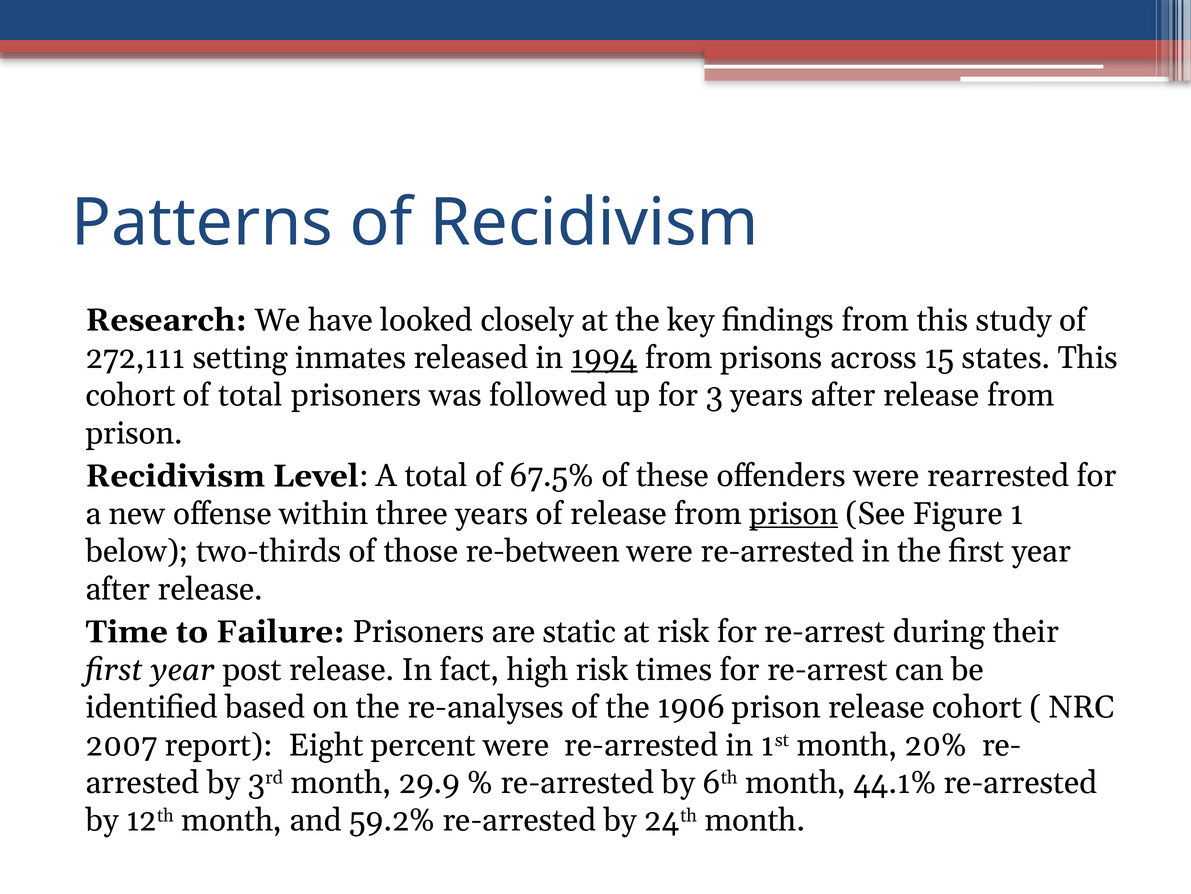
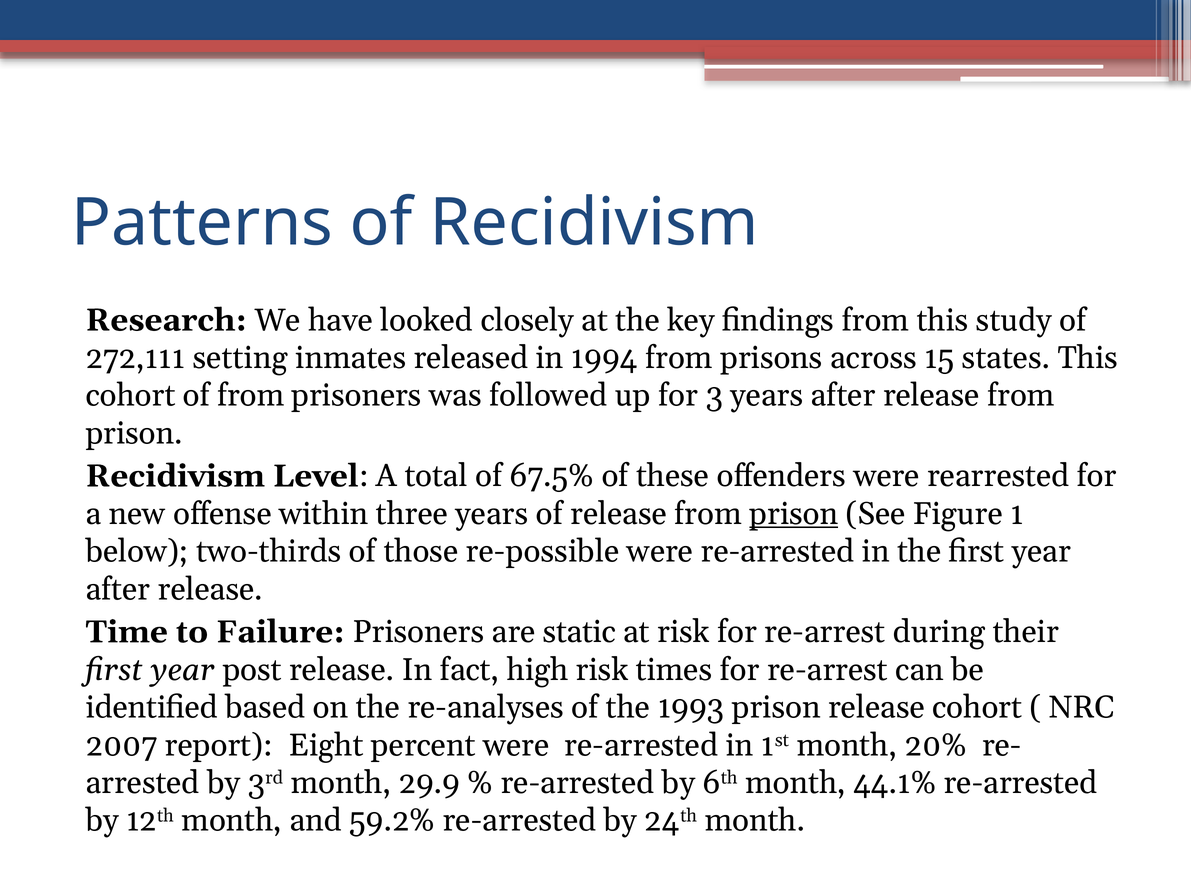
1994 underline: present -> none
of total: total -> from
re-between: re-between -> re-possible
1906: 1906 -> 1993
